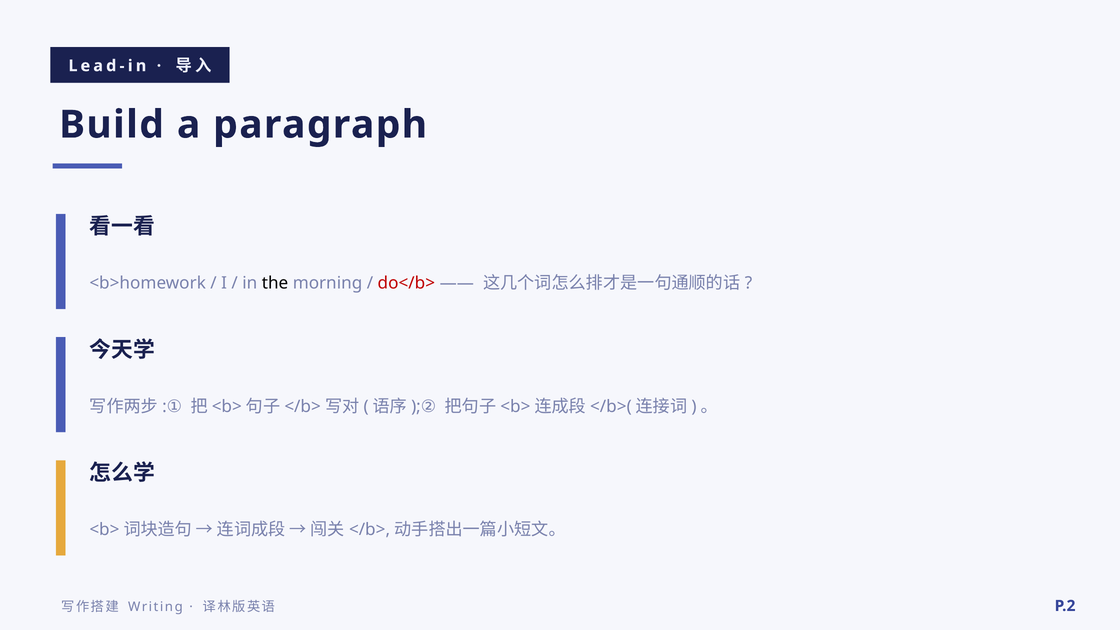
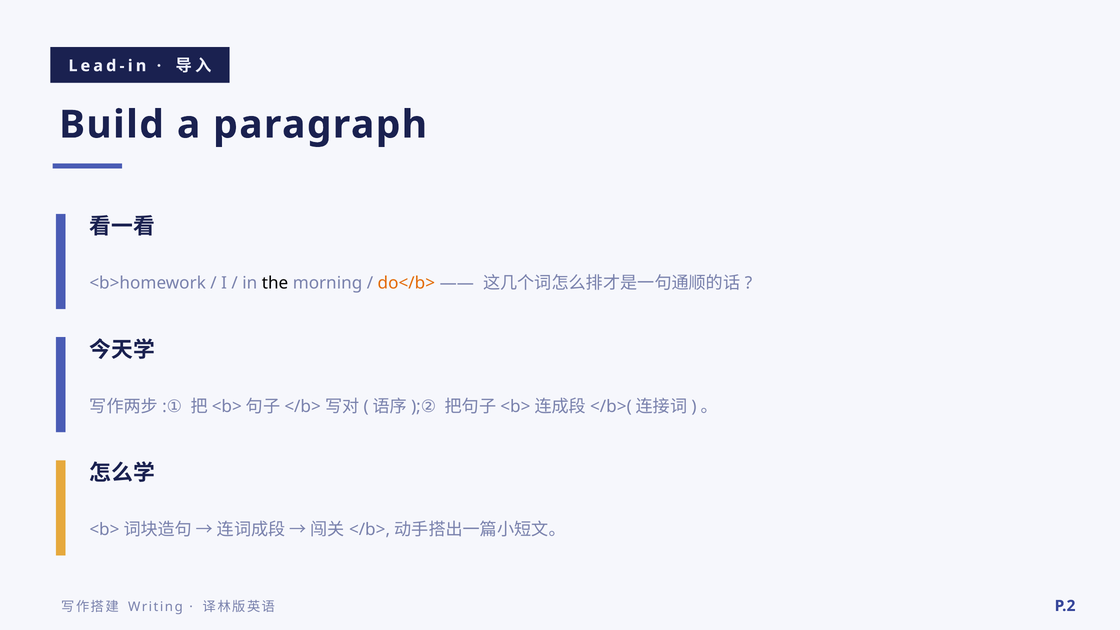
do</b> colour: red -> orange
